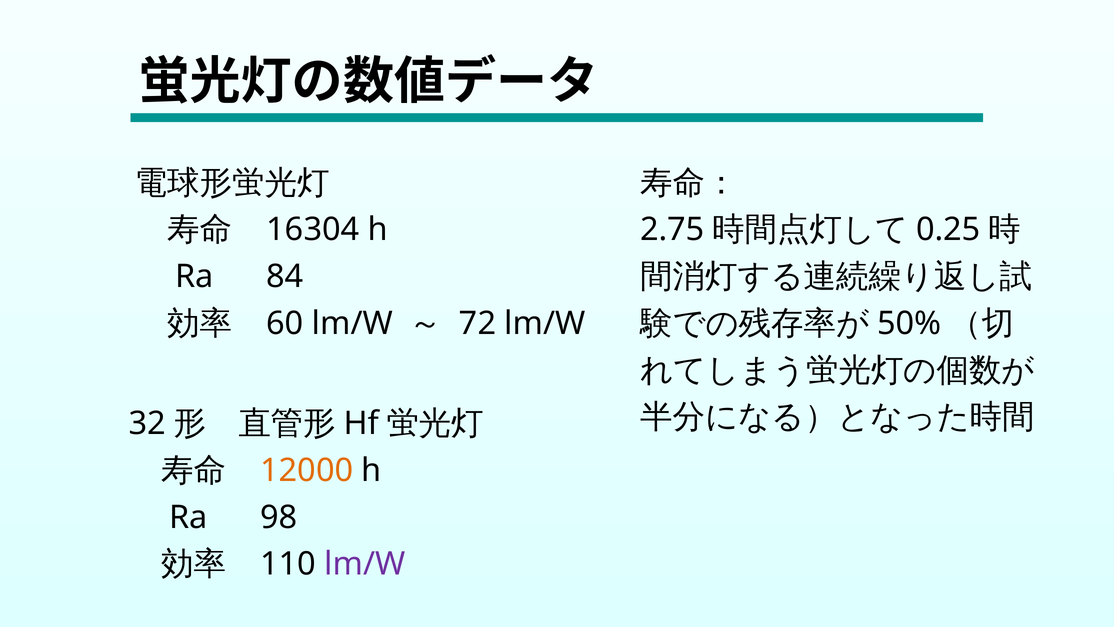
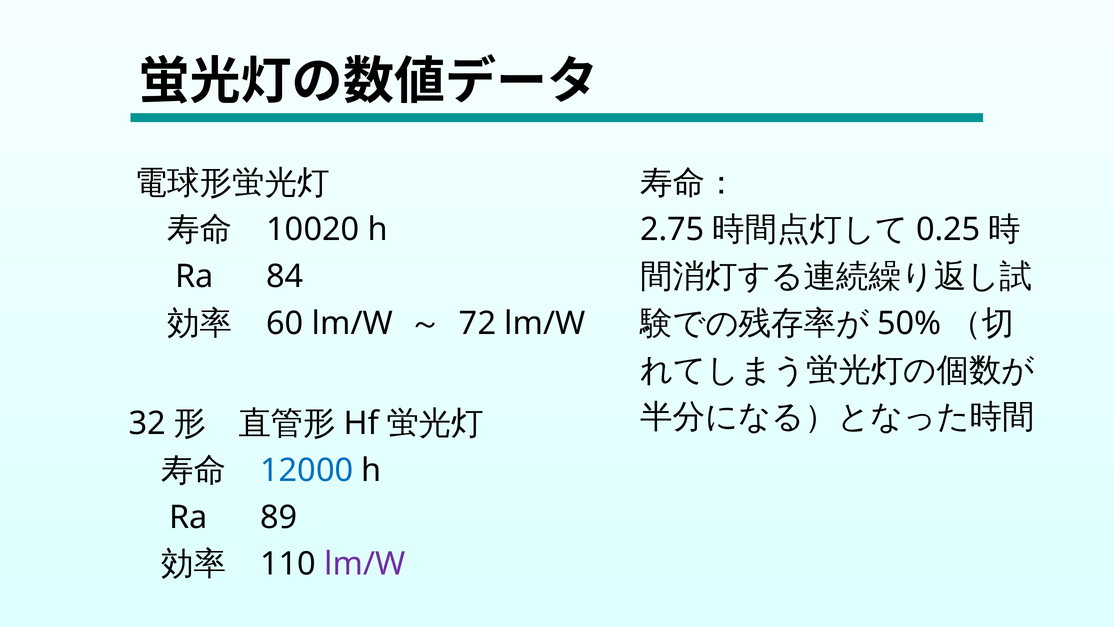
16304: 16304 -> 10020
12000 colour: orange -> blue
98: 98 -> 89
